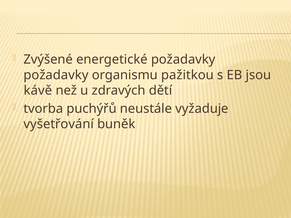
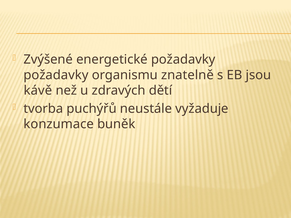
pažitkou: pažitkou -> znatelně
vyšetřování: vyšetřování -> konzumace
